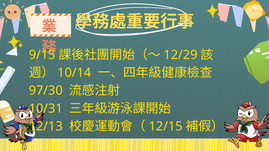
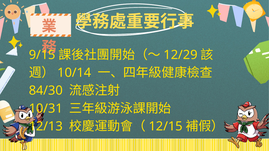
97/30: 97/30 -> 84/30
